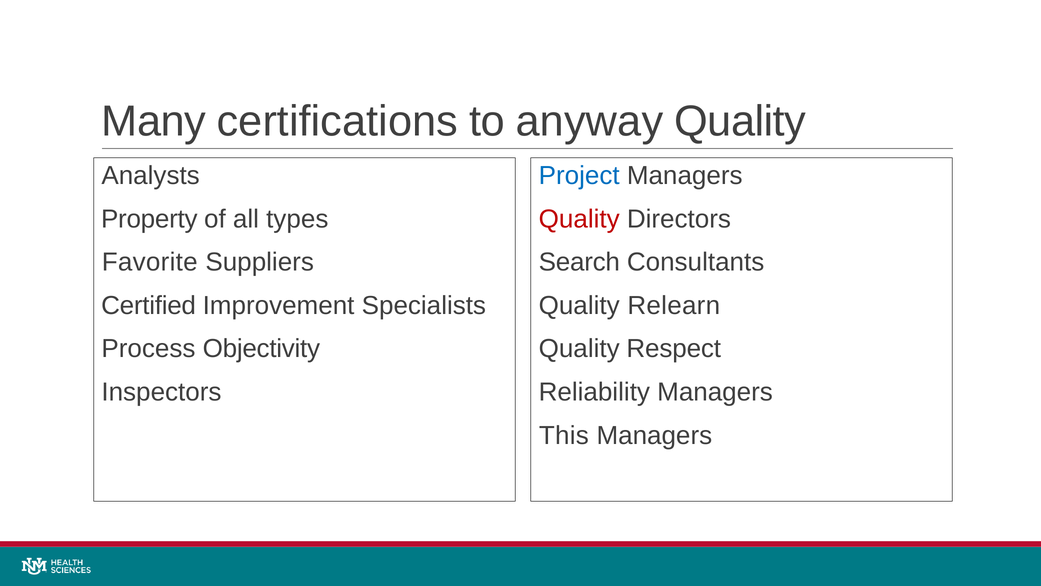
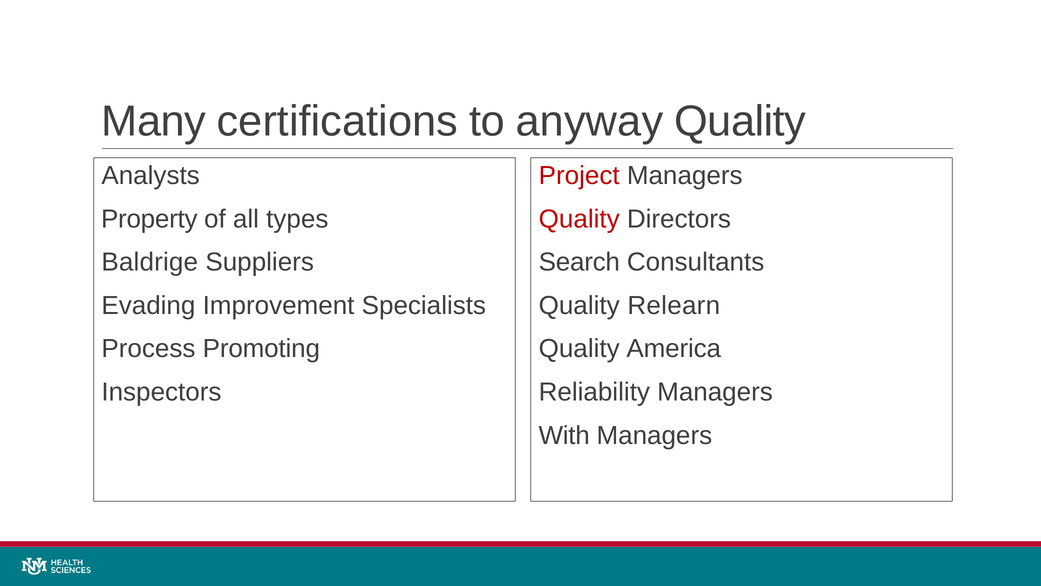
Project colour: blue -> red
Favorite: Favorite -> Baldrige
Certified: Certified -> Evading
Objectivity: Objectivity -> Promoting
Respect: Respect -> America
This: This -> With
